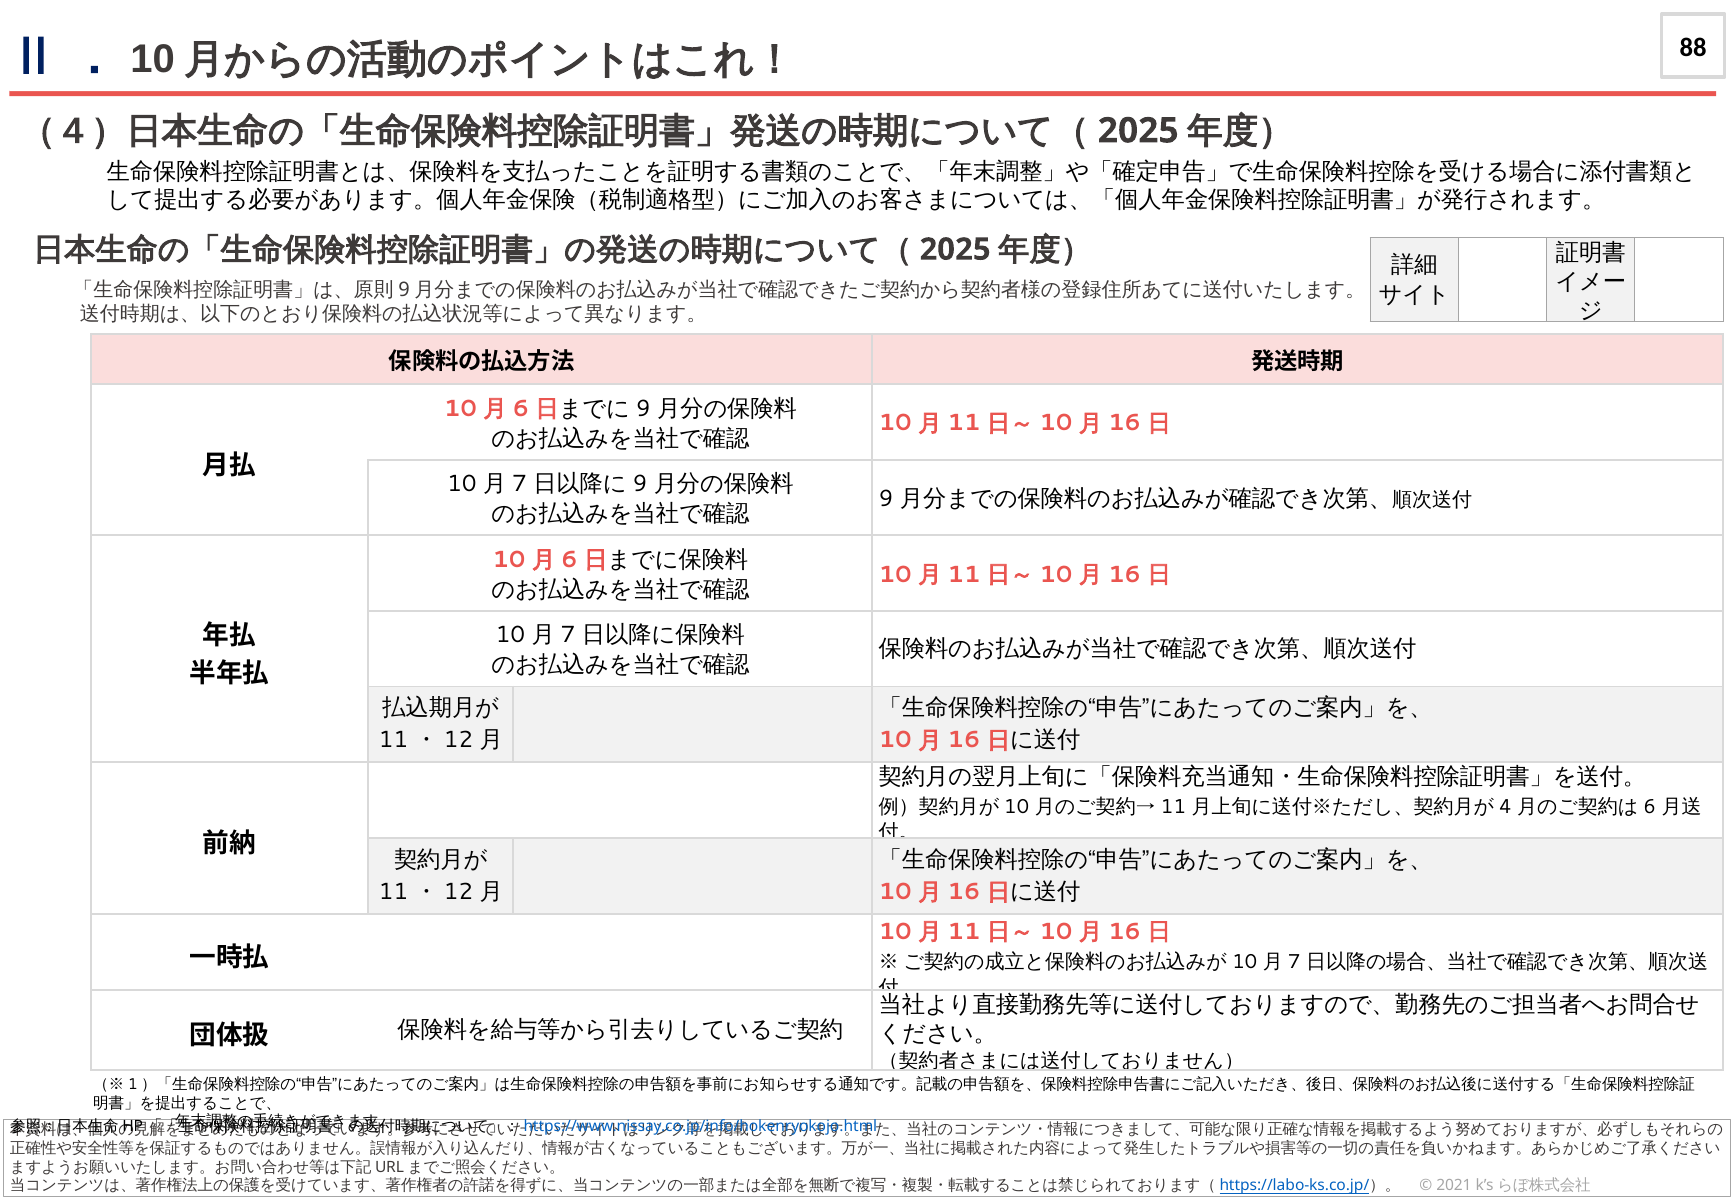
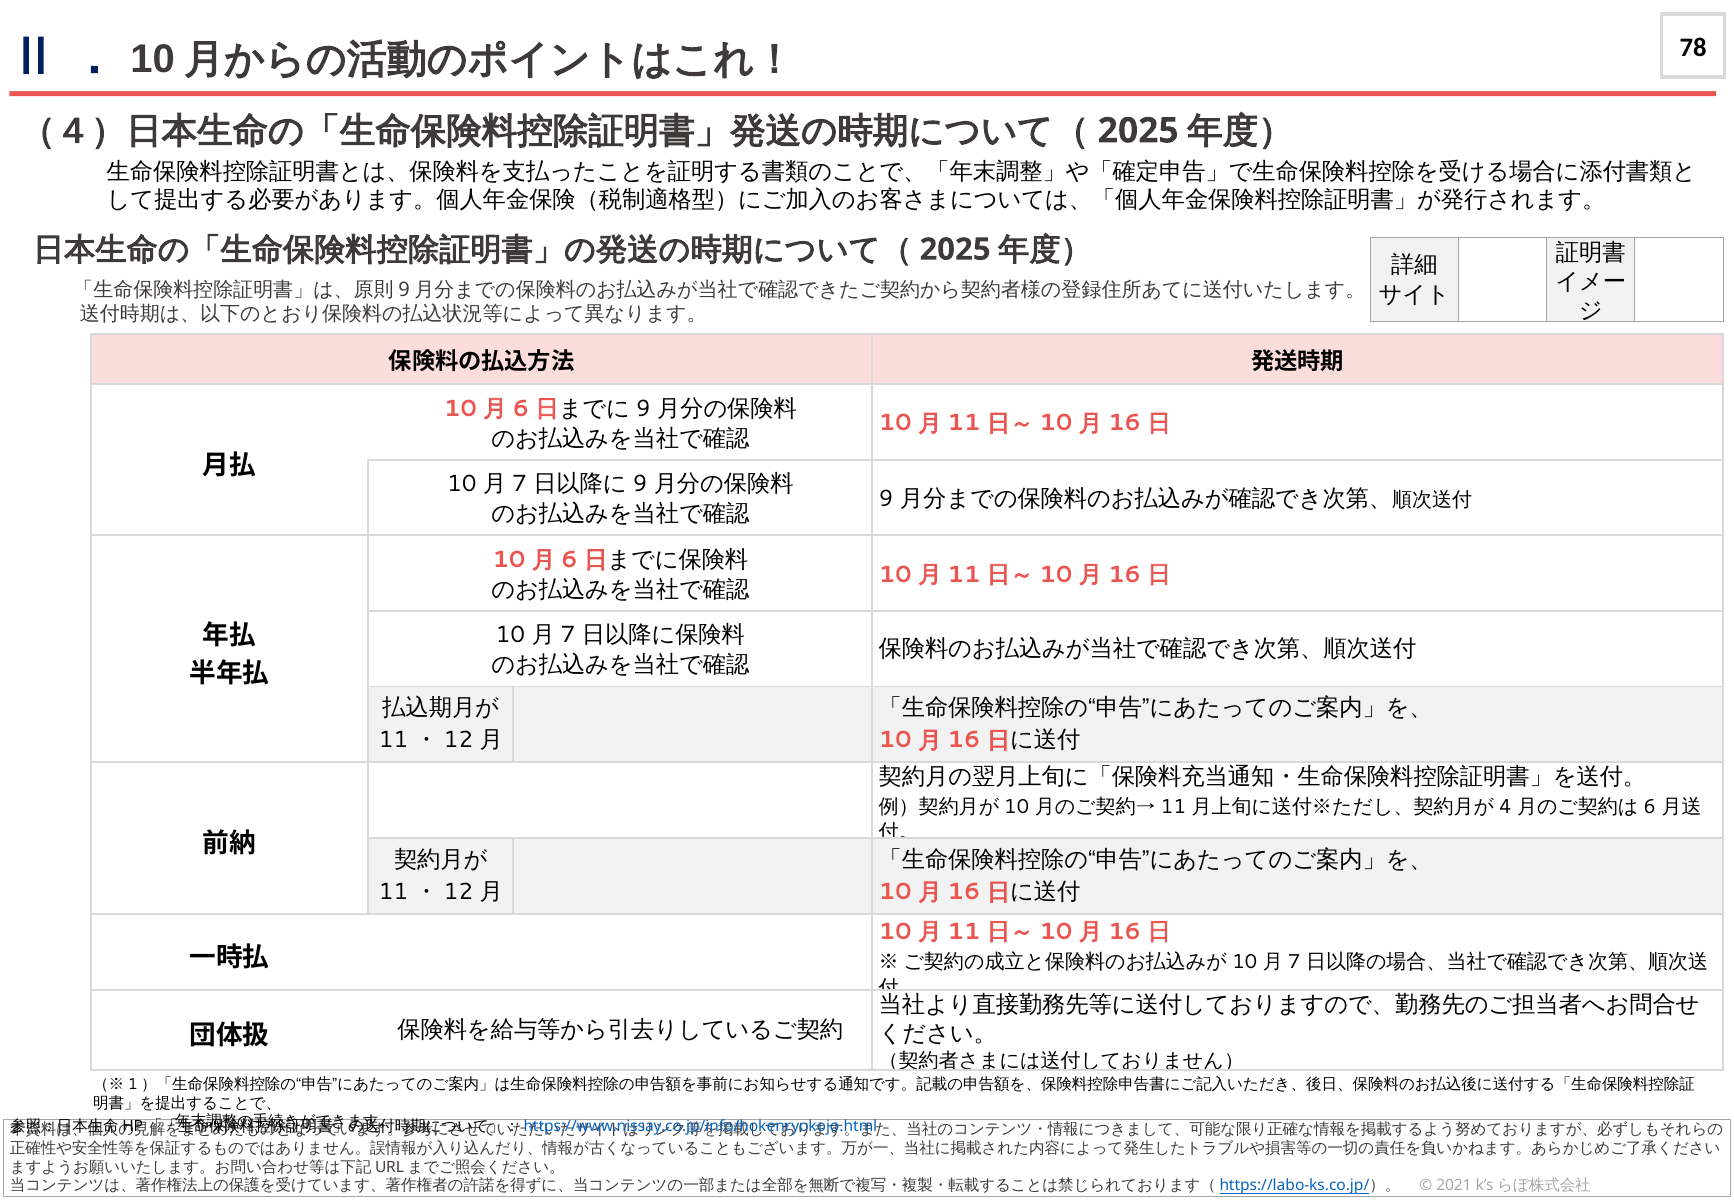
88: 88 -> 78
